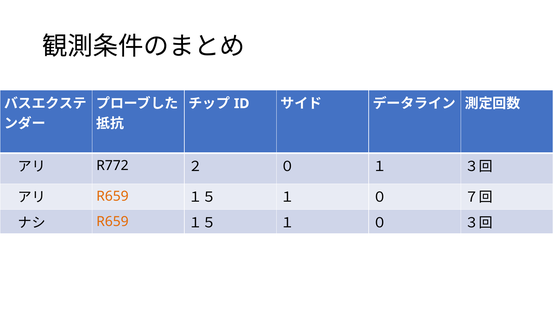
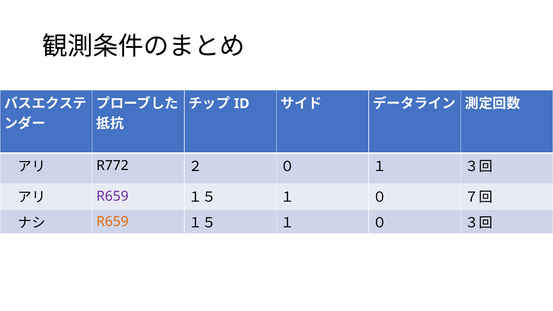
R659 at (112, 196) colour: orange -> purple
